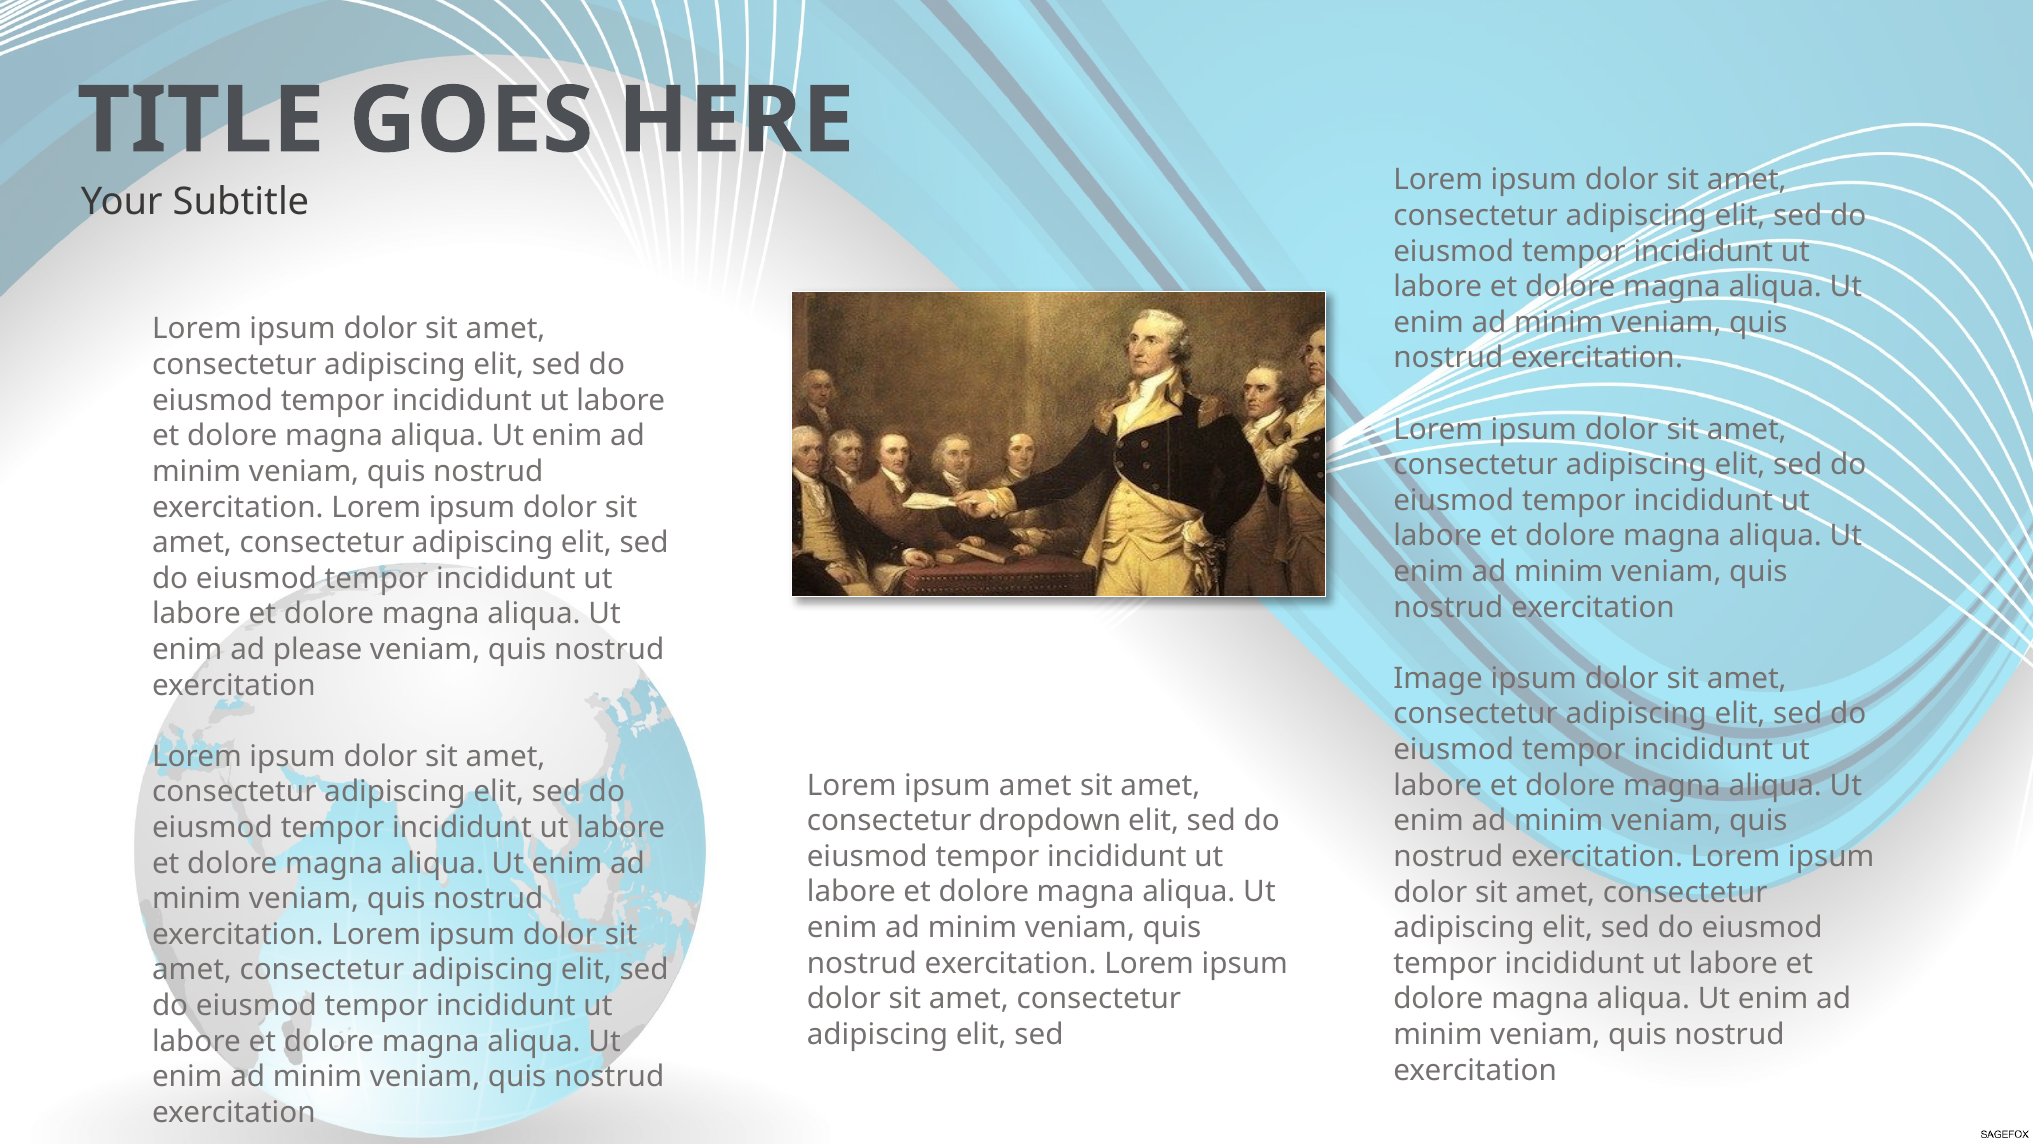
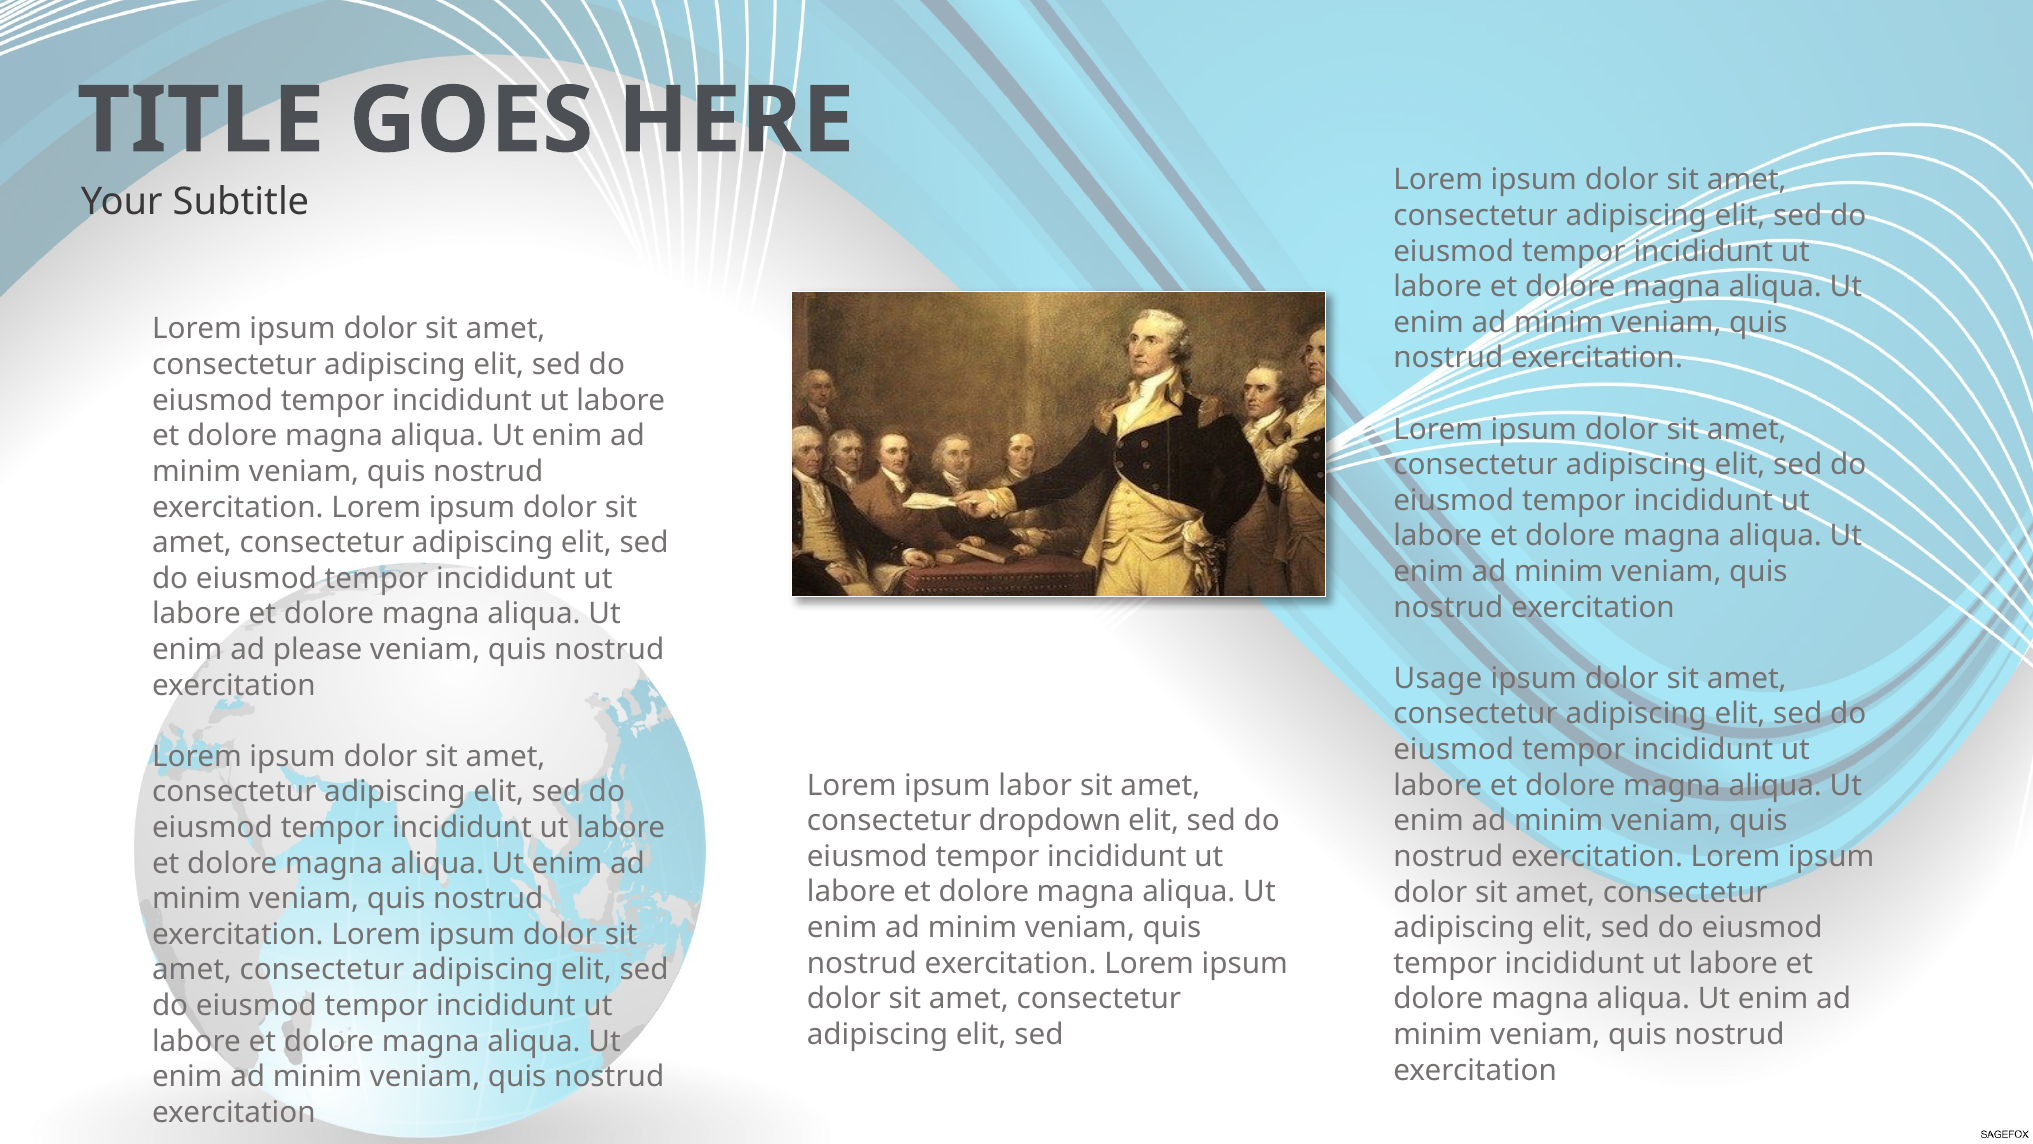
Image: Image -> Usage
ipsum amet: amet -> labor
